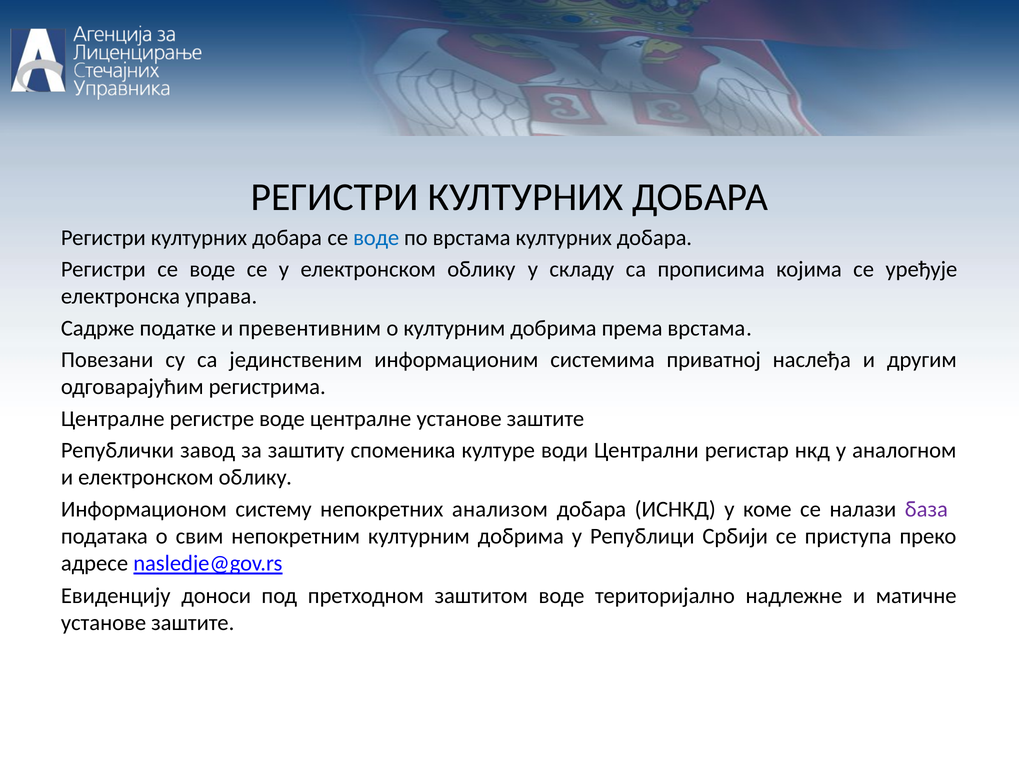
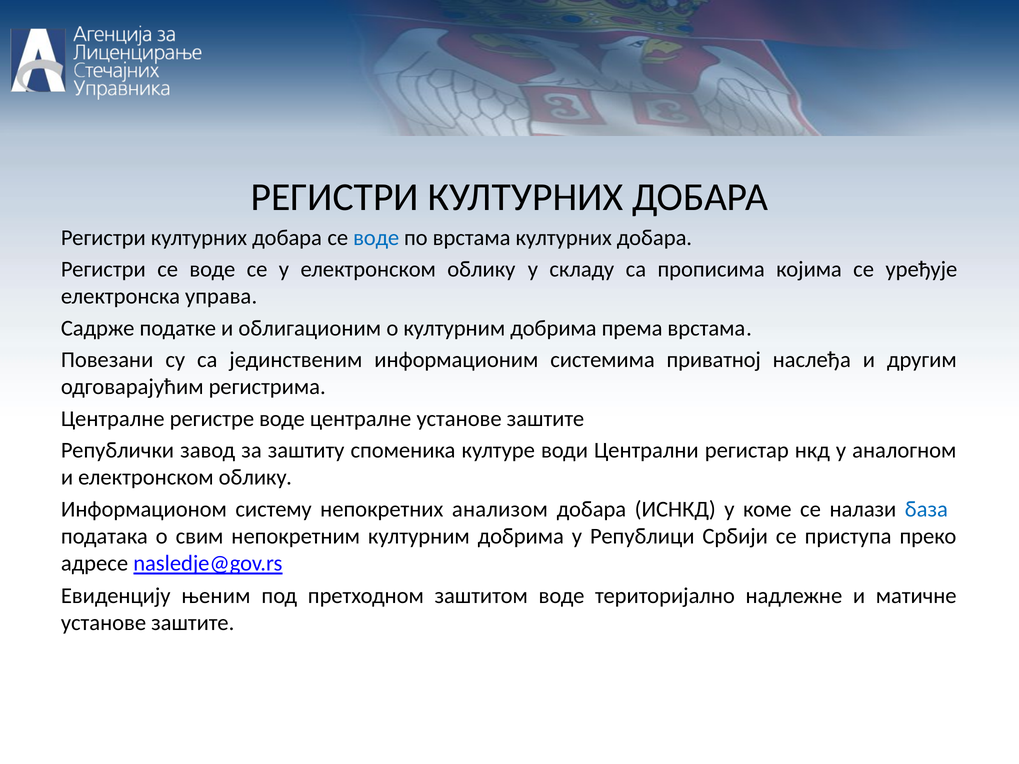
превентивним: превентивним -> облигационим
база colour: purple -> blue
доноси: доноси -> њеним
